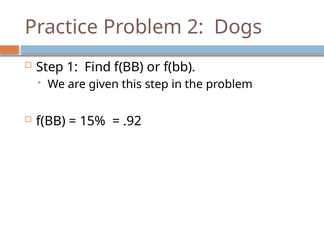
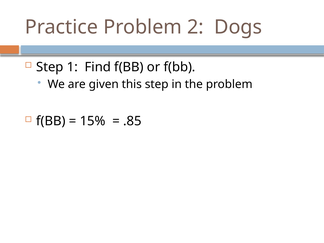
.92: .92 -> .85
